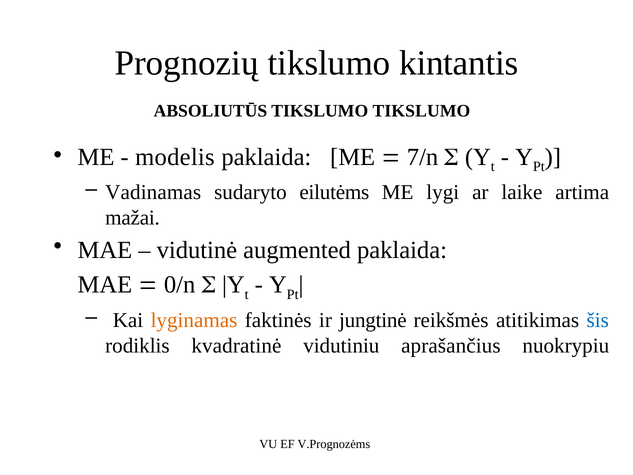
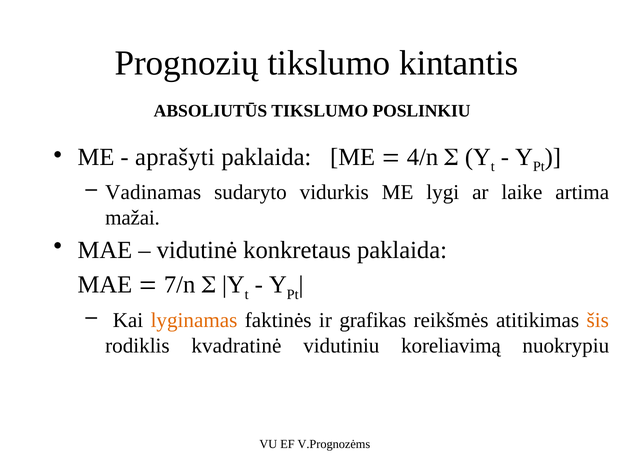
TIKSLUMO TIKSLUMO: TIKSLUMO -> POSLINKIU
modelis: modelis -> aprašyti
7/n: 7/n -> 4/n
eilutėms: eilutėms -> vidurkis
augmented: augmented -> konkretaus
0/n: 0/n -> 7/n
jungtinė: jungtinė -> grafikas
šis colour: blue -> orange
aprašančius: aprašančius -> koreliavimą
